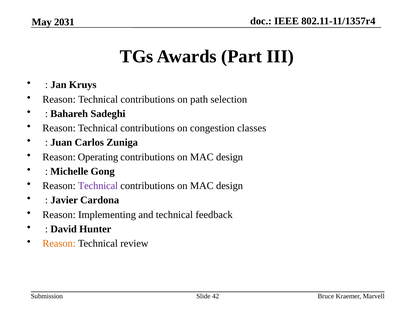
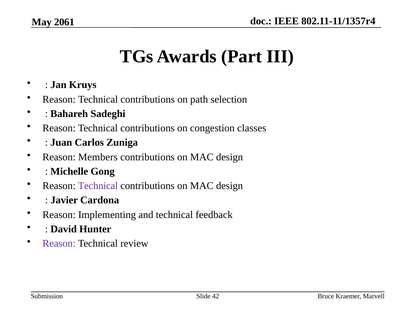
2031: 2031 -> 2061
Operating: Operating -> Members
Reason at (59, 243) colour: orange -> purple
